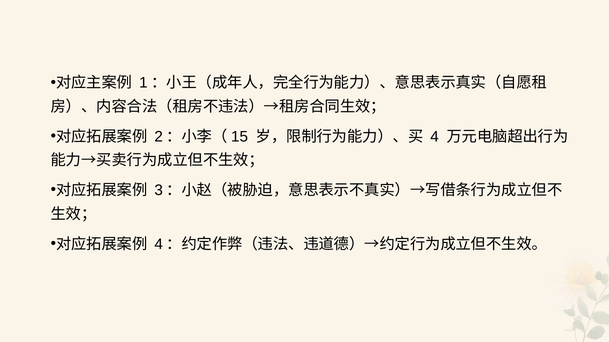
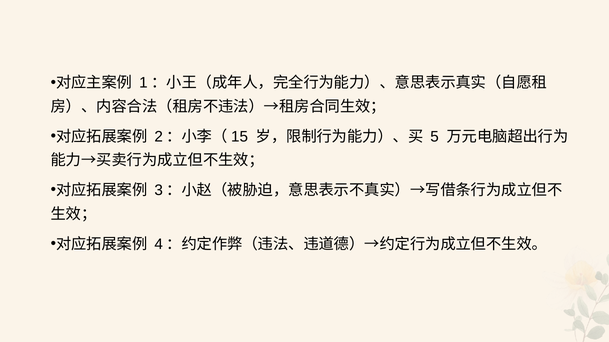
4: 4 -> 5
